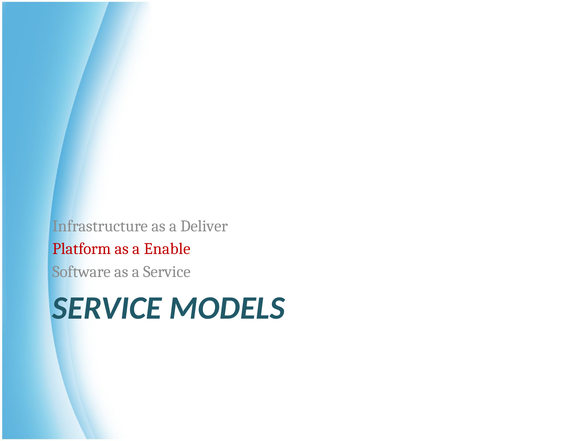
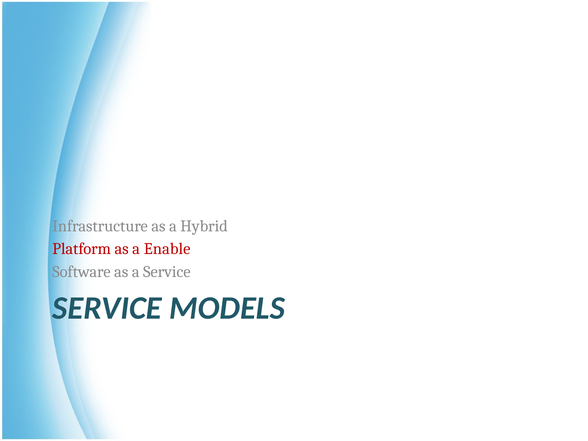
Deliver: Deliver -> Hybrid
